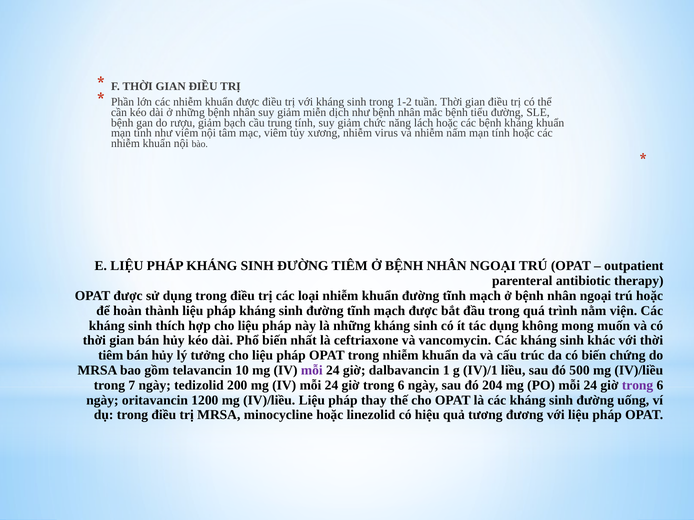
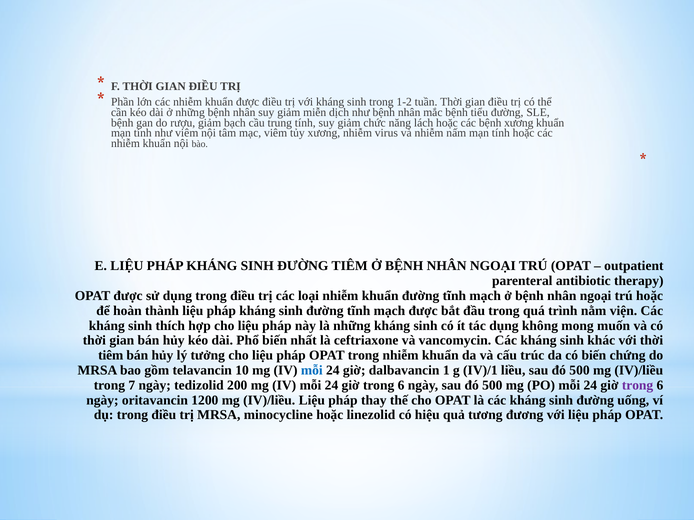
bệnh kháng: kháng -> xương
mỗi at (312, 371) colour: purple -> blue
ngày sau đó 204: 204 -> 500
